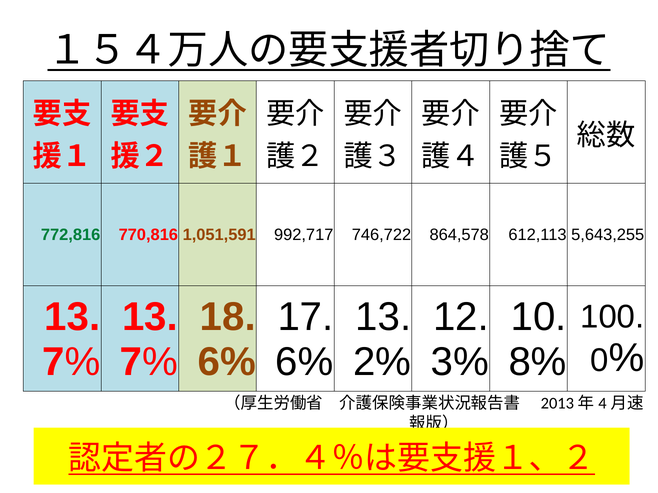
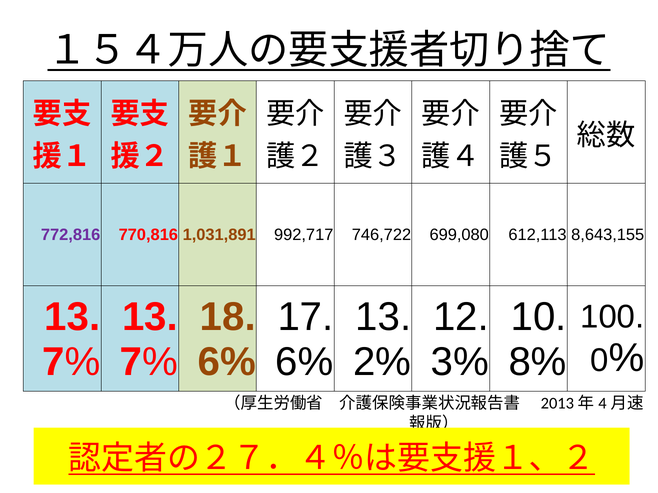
772,816 colour: green -> purple
1,051,591: 1,051,591 -> 1,031,891
864,578: 864,578 -> 699,080
5,643,255: 5,643,255 -> 8,643,155
